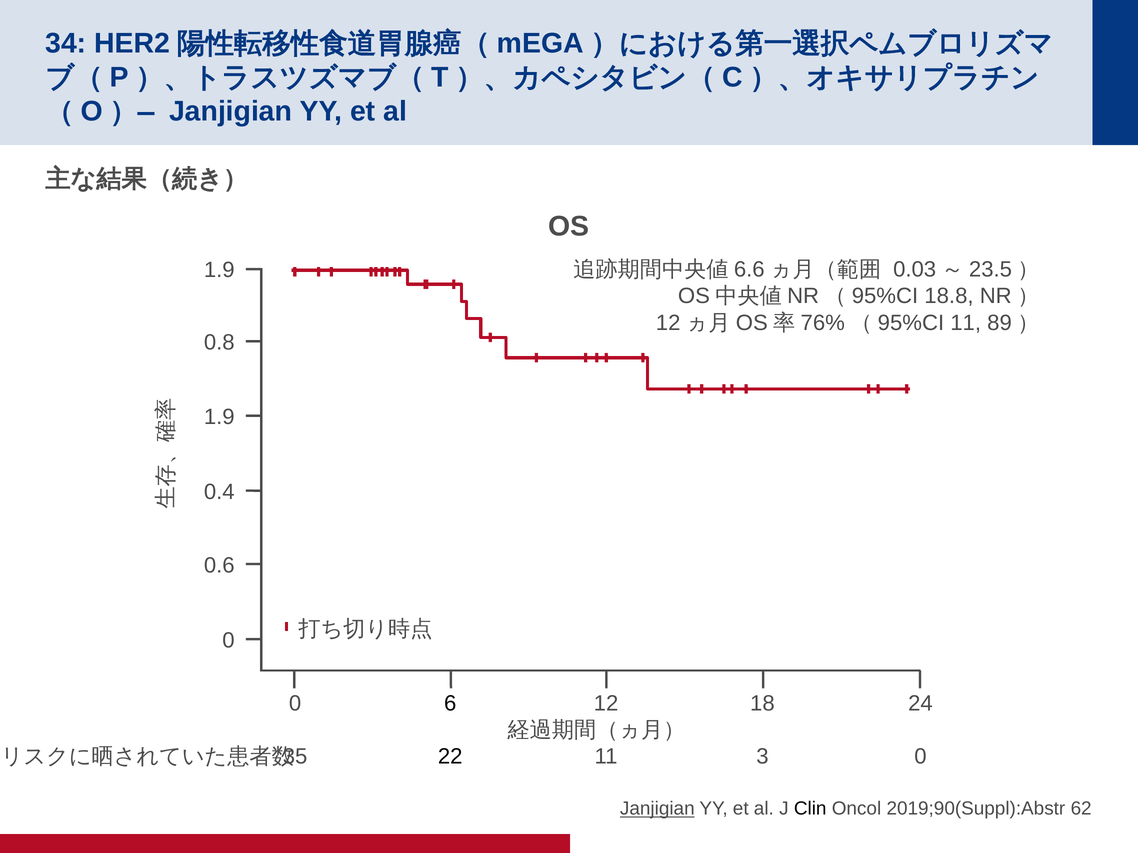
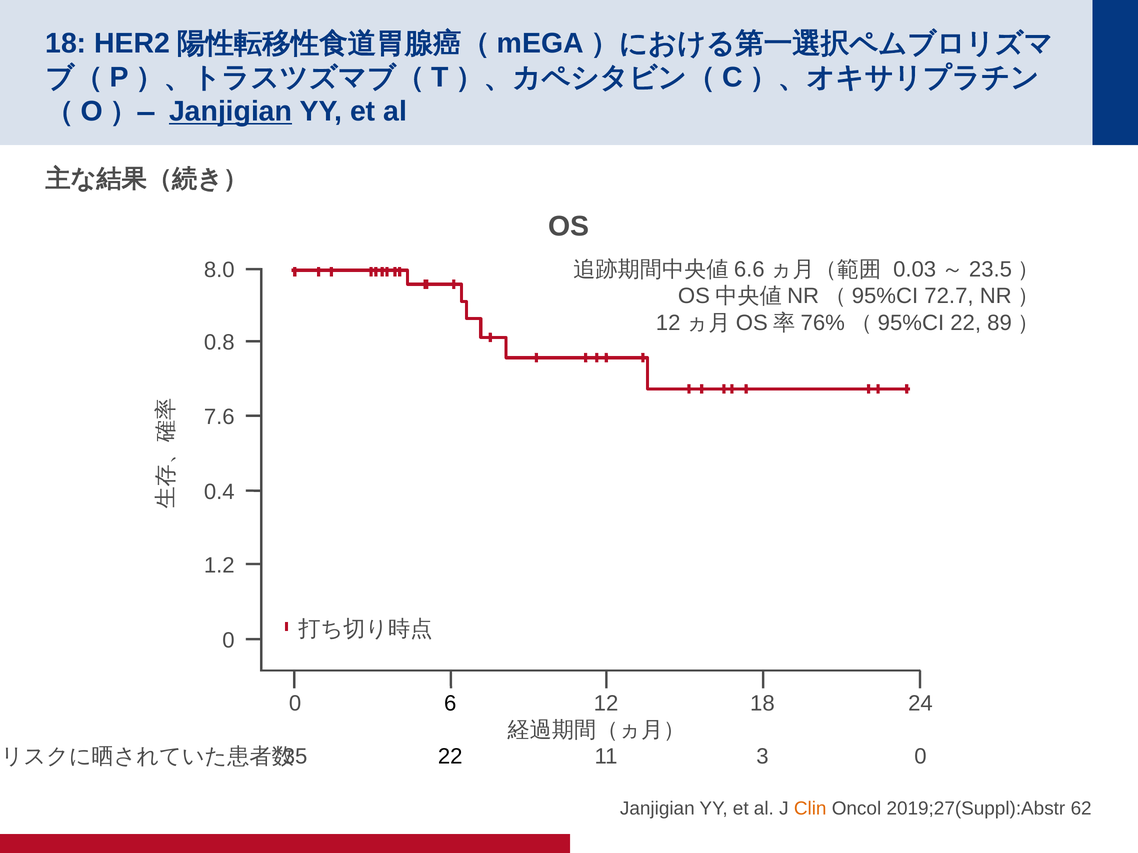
34 at (66, 43): 34 -> 18
Janjigian at (231, 112) underline: none -> present
1.9 at (219, 270): 1.9 -> 8.0
18.8: 18.8 -> 72.7
11 at (966, 323): 11 -> 22
1.9 at (219, 417): 1.9 -> 7.6
0.6: 0.6 -> 1.2
Janjigian at (657, 809) underline: present -> none
Clin colour: black -> orange
2019;90(Suppl):Abstr: 2019;90(Suppl):Abstr -> 2019;27(Suppl):Abstr
